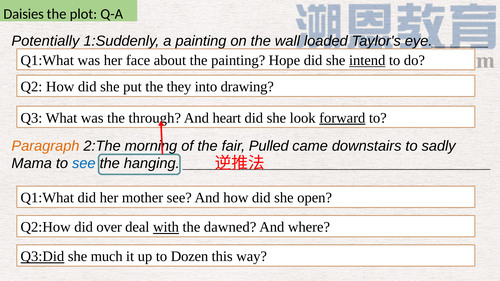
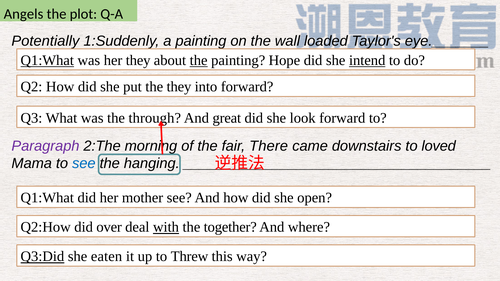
Daisies: Daisies -> Angels
Q1:What at (47, 60) underline: none -> present
her face: face -> they
the at (199, 60) underline: none -> present
into drawing: drawing -> forward
heart: heart -> great
forward at (342, 118) underline: present -> none
Paragraph colour: orange -> purple
Pulled: Pulled -> There
sadly: sadly -> loved
dawned: dawned -> together
much: much -> eaten
Dozen: Dozen -> Threw
